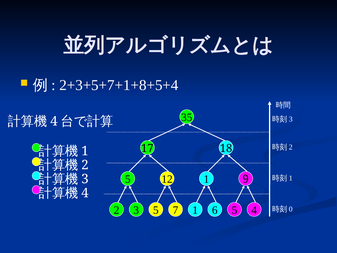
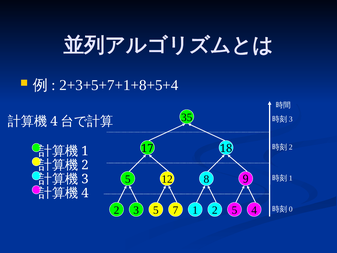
12 1: 1 -> 8
1 6: 6 -> 2
